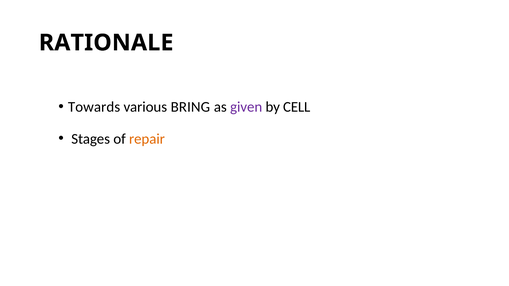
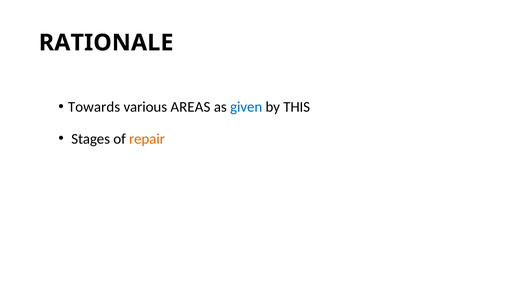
BRING: BRING -> AREAS
given colour: purple -> blue
CELL: CELL -> THIS
